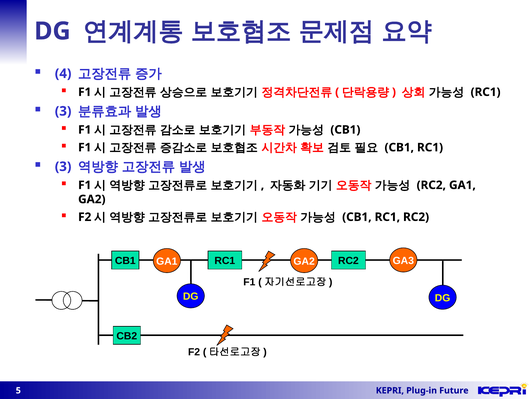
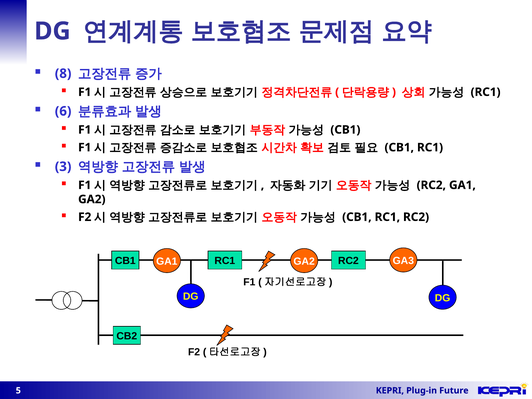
4: 4 -> 8
3 at (63, 111): 3 -> 6
